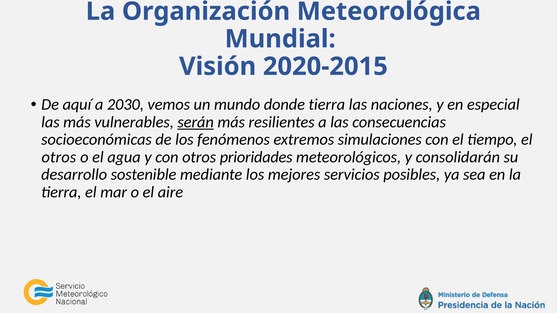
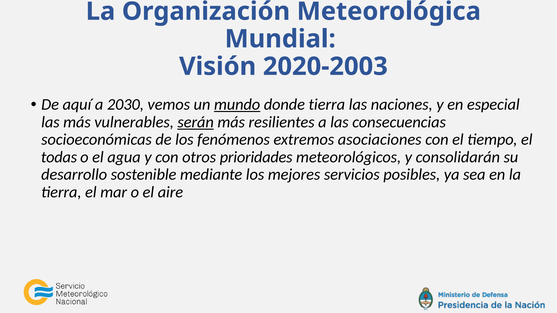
2020-2015: 2020-2015 -> 2020-2003
mundo underline: none -> present
simulaciones: simulaciones -> asociaciones
otros at (59, 157): otros -> todas
